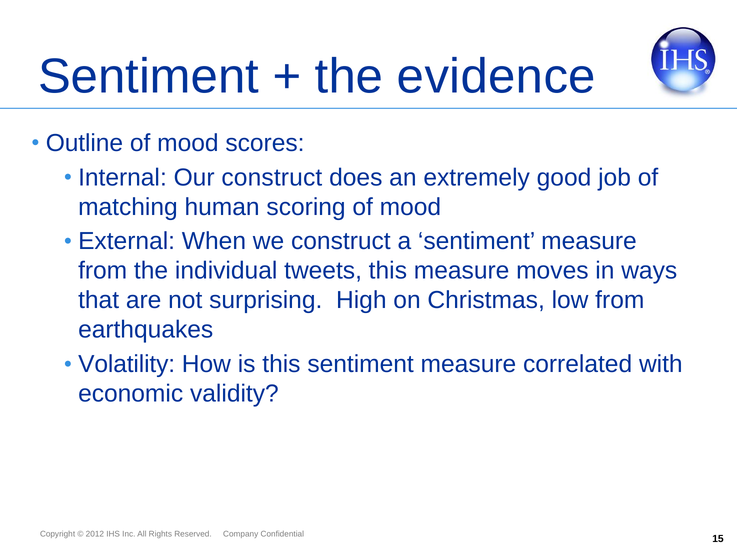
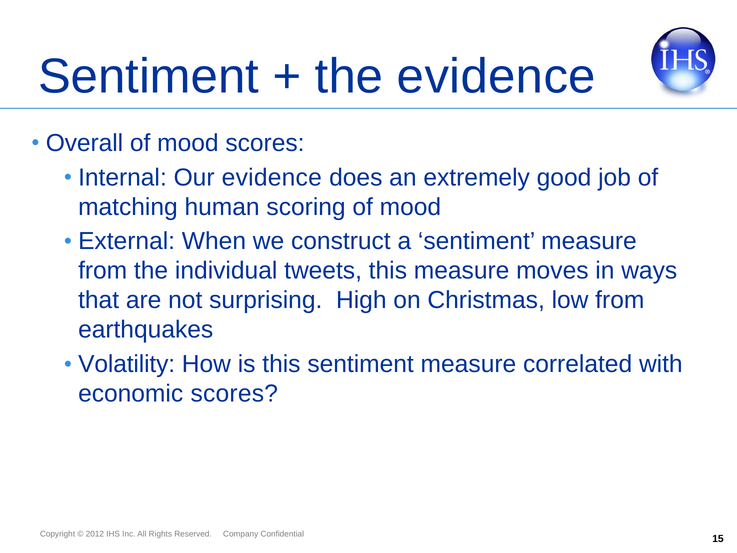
Outline: Outline -> Overall
Our construct: construct -> evidence
economic validity: validity -> scores
